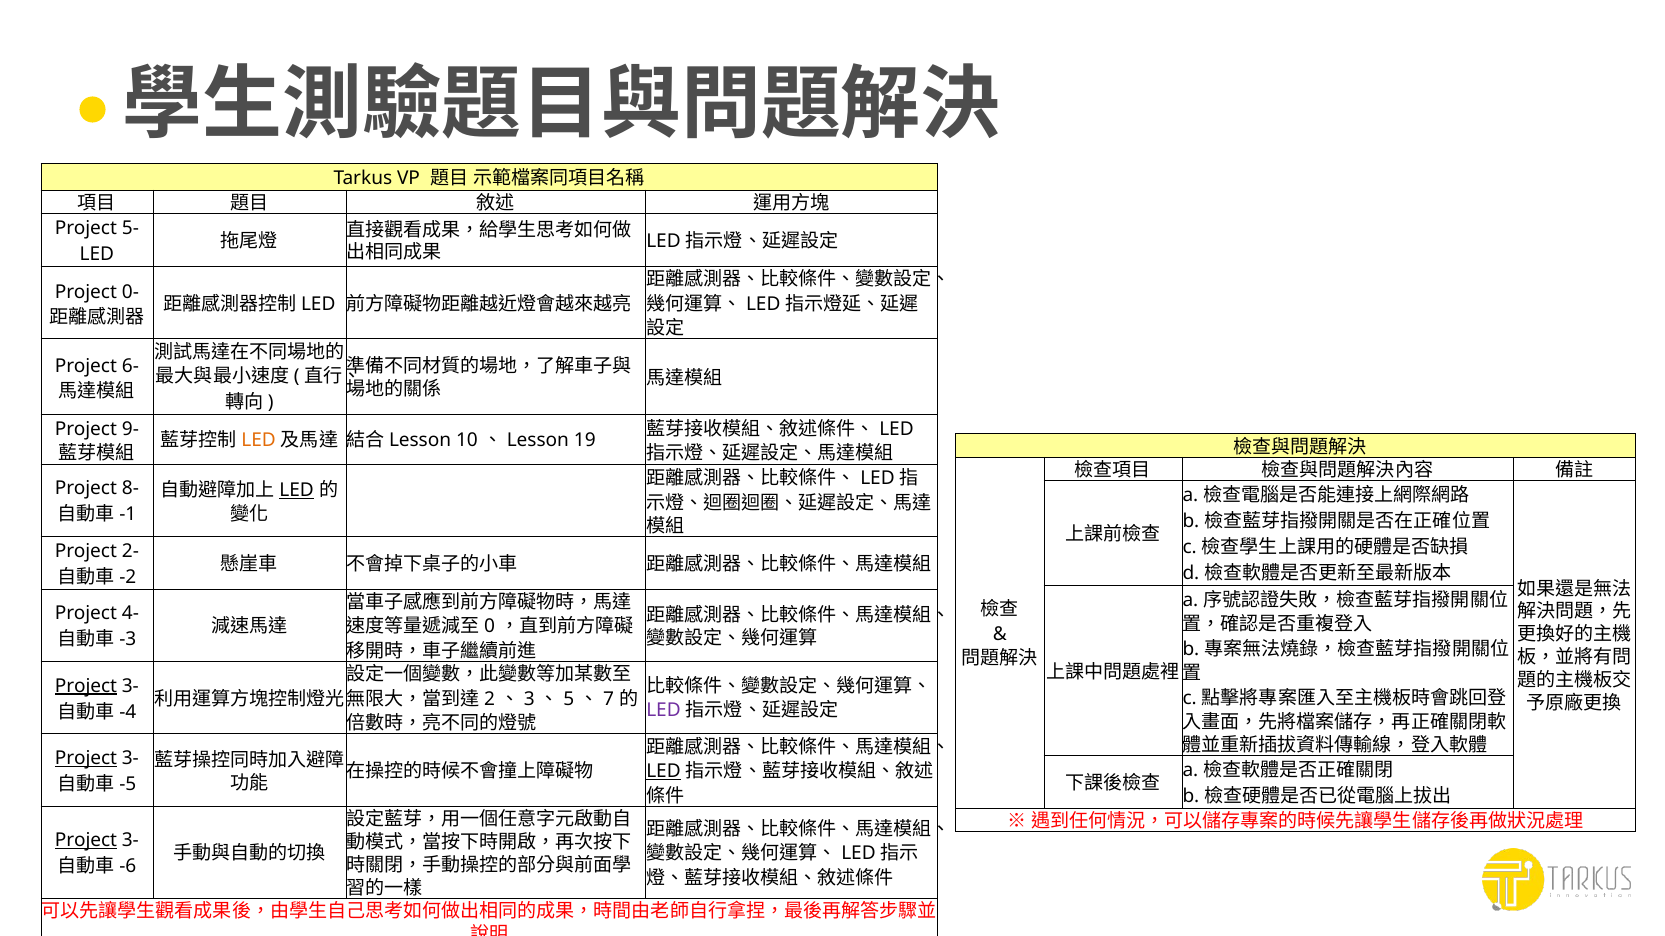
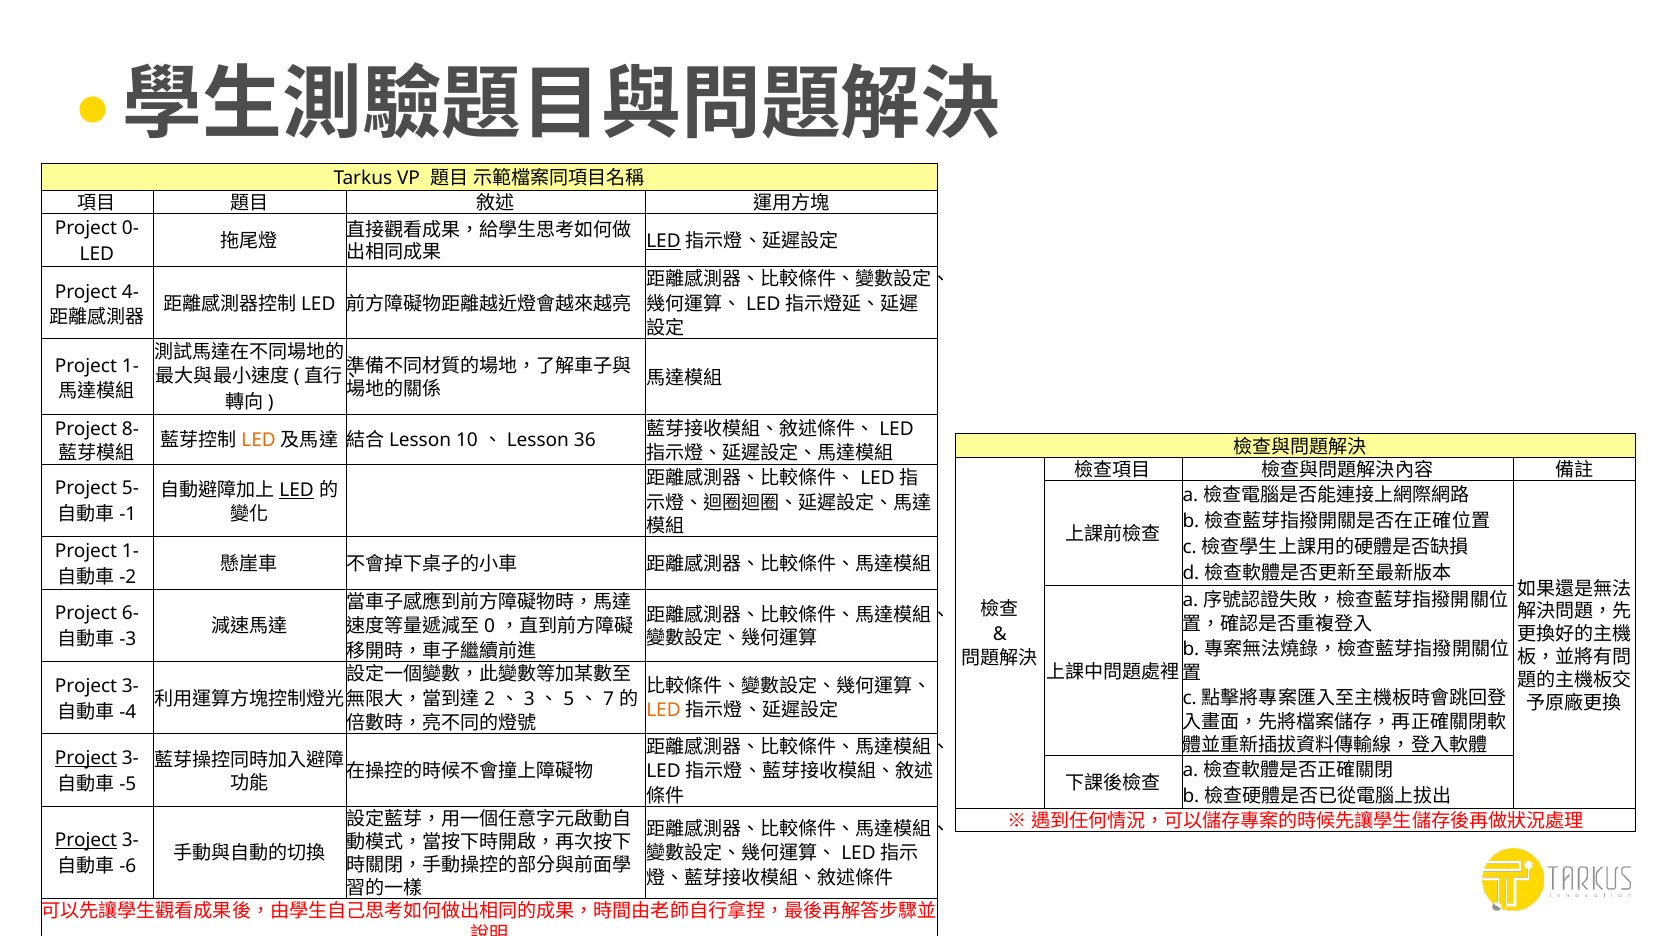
5-: 5- -> 0-
LED at (664, 241) underline: none -> present
0-: 0- -> 4-
6- at (130, 367): 6- -> 1-
9-: 9- -> 8-
19: 19 -> 36
8-: 8- -> 5-
2- at (130, 551): 2- -> 1-
4-: 4- -> 6-
Project at (86, 686) underline: present -> none
LED at (664, 711) colour: purple -> orange
LED at (664, 772) underline: present -> none
